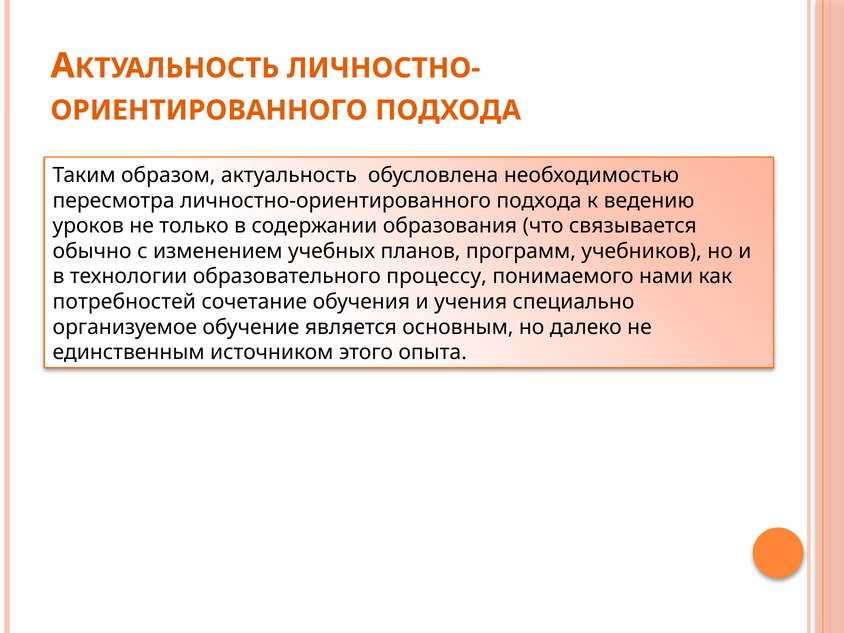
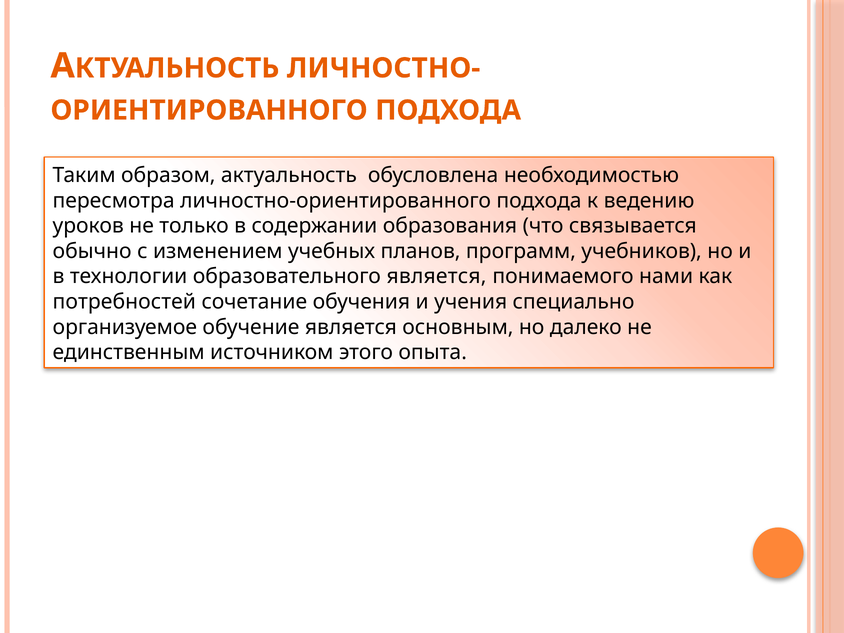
образовательного процессу: процессу -> является
